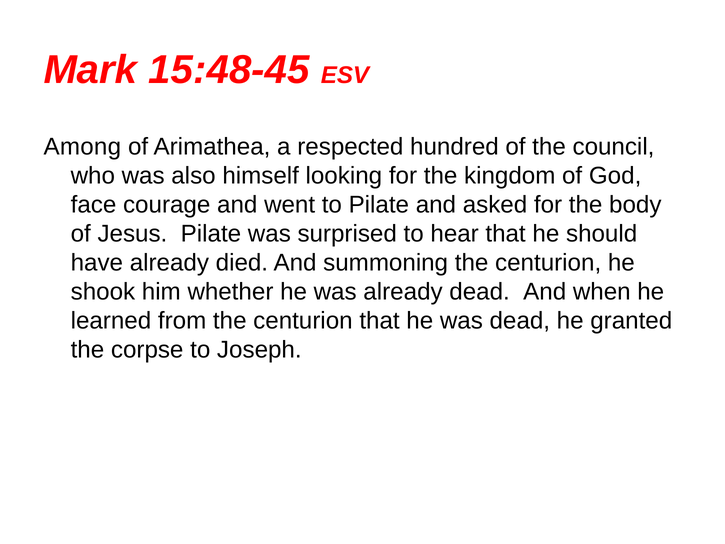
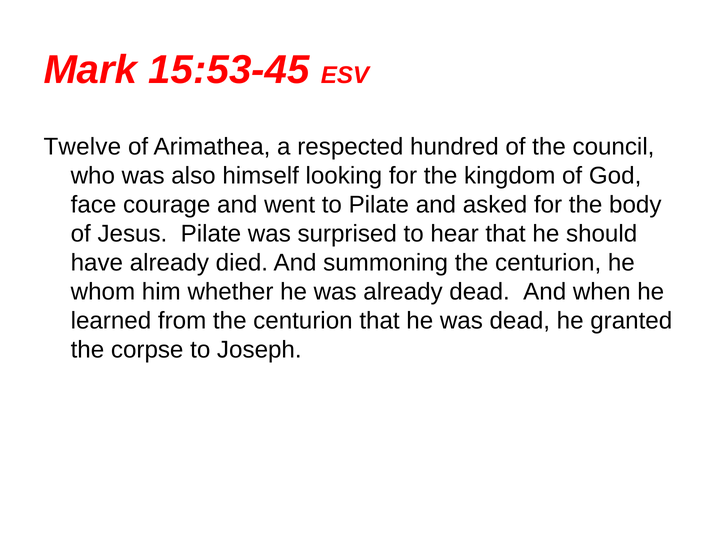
15:48-45: 15:48-45 -> 15:53-45
Among: Among -> Twelve
shook: shook -> whom
